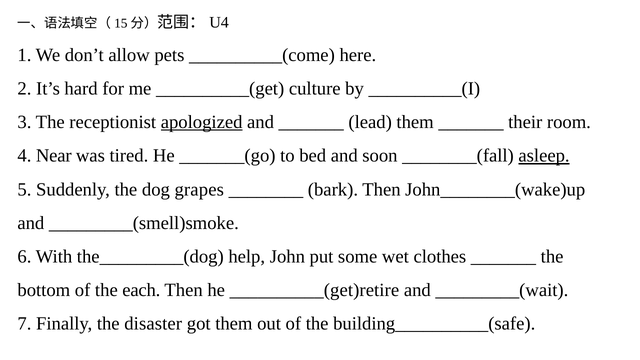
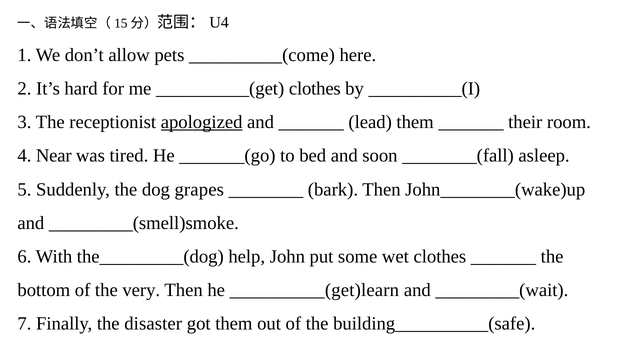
__________(get culture: culture -> clothes
asleep underline: present -> none
each: each -> very
__________(get)retire: __________(get)retire -> __________(get)learn
